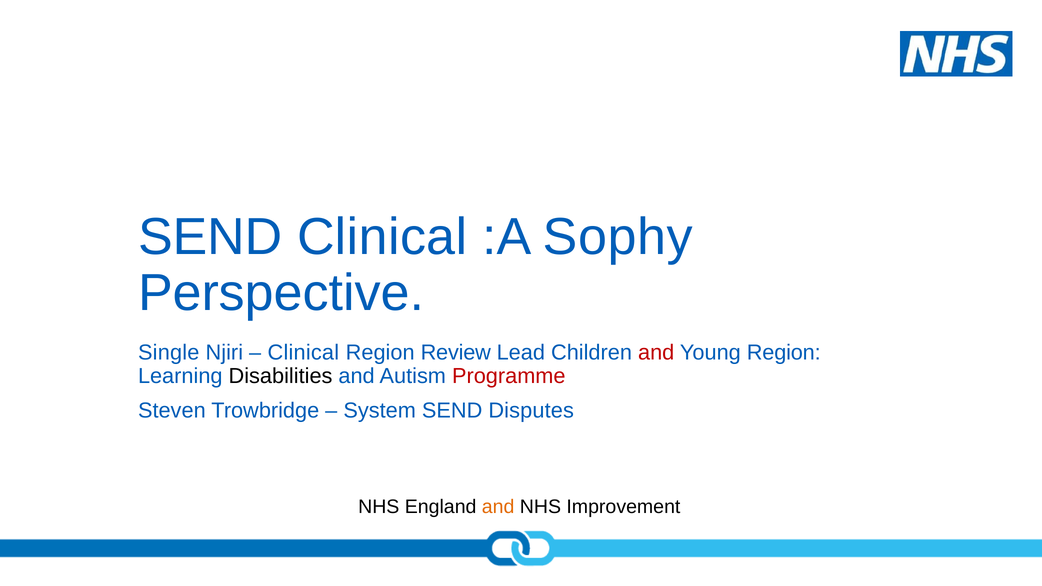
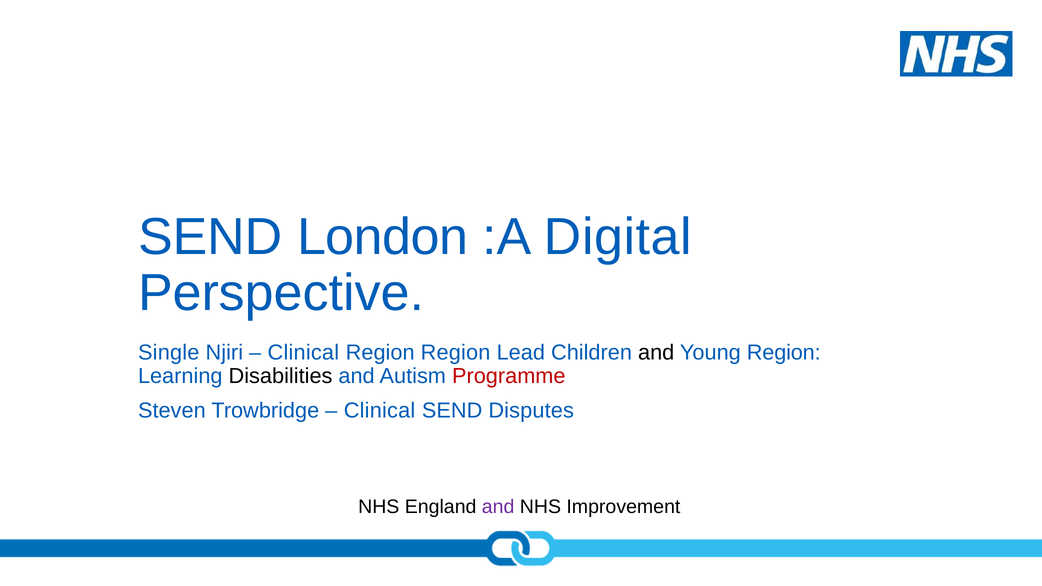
SEND Clinical: Clinical -> London
Sophy: Sophy -> Digital
Region Review: Review -> Region
and at (656, 353) colour: red -> black
System at (380, 411): System -> Clinical
and at (498, 507) colour: orange -> purple
